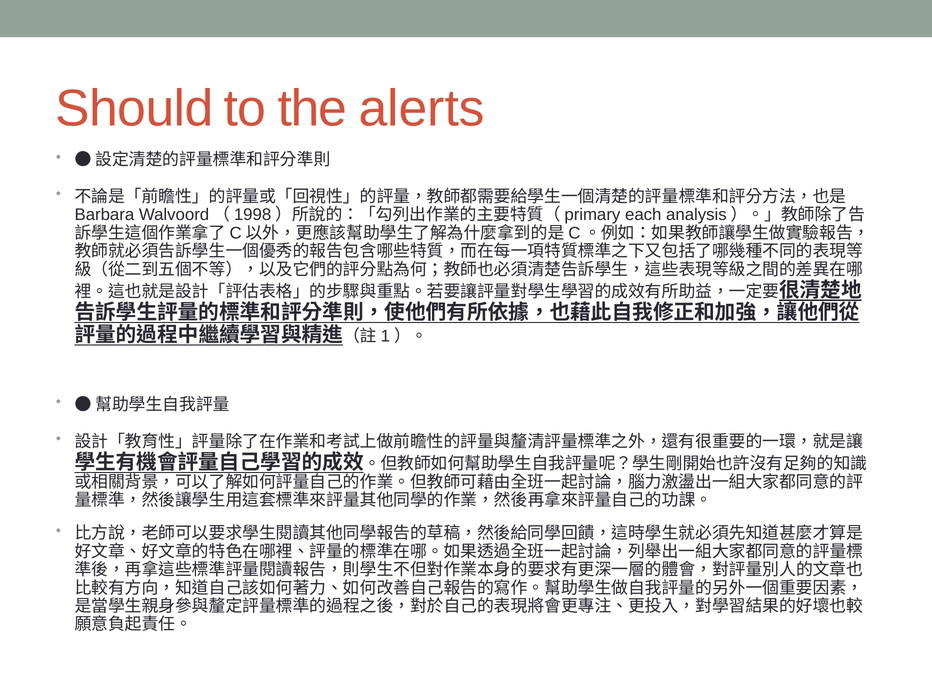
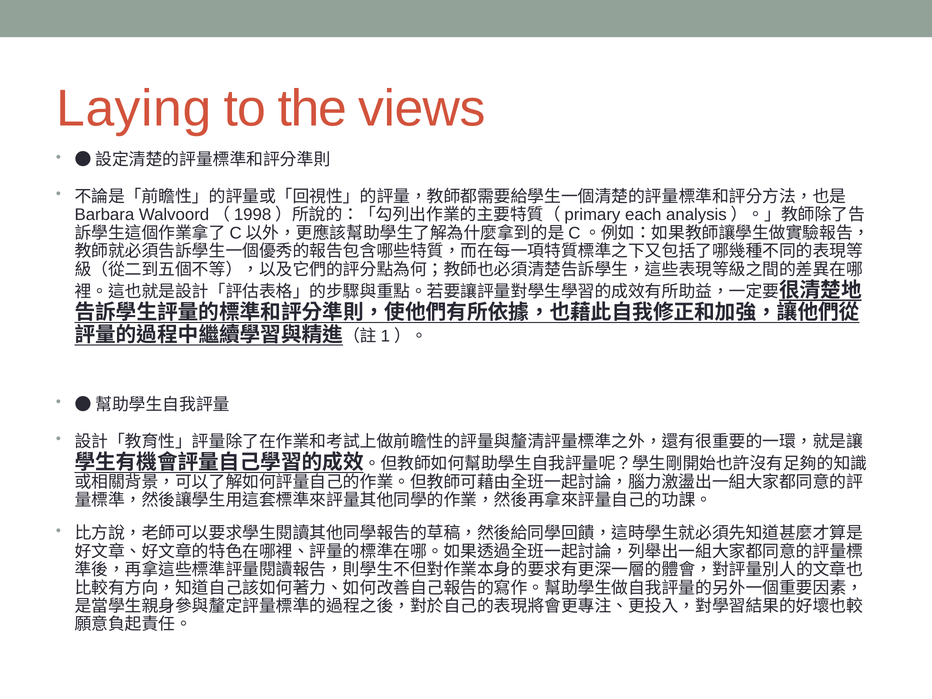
Should: Should -> Laying
alerts: alerts -> views
